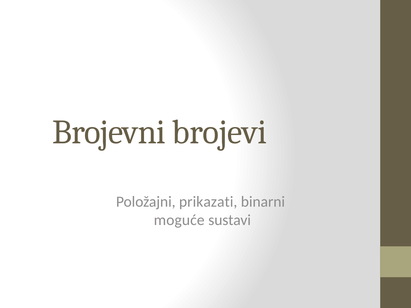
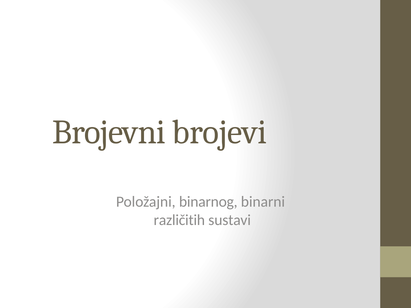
prikazati: prikazati -> binarnog
moguće: moguće -> različitih
